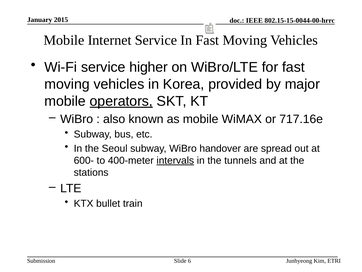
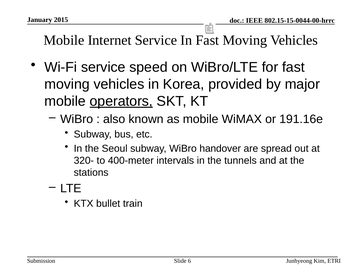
higher: higher -> speed
717.16e: 717.16e -> 191.16e
600-: 600- -> 320-
intervals underline: present -> none
